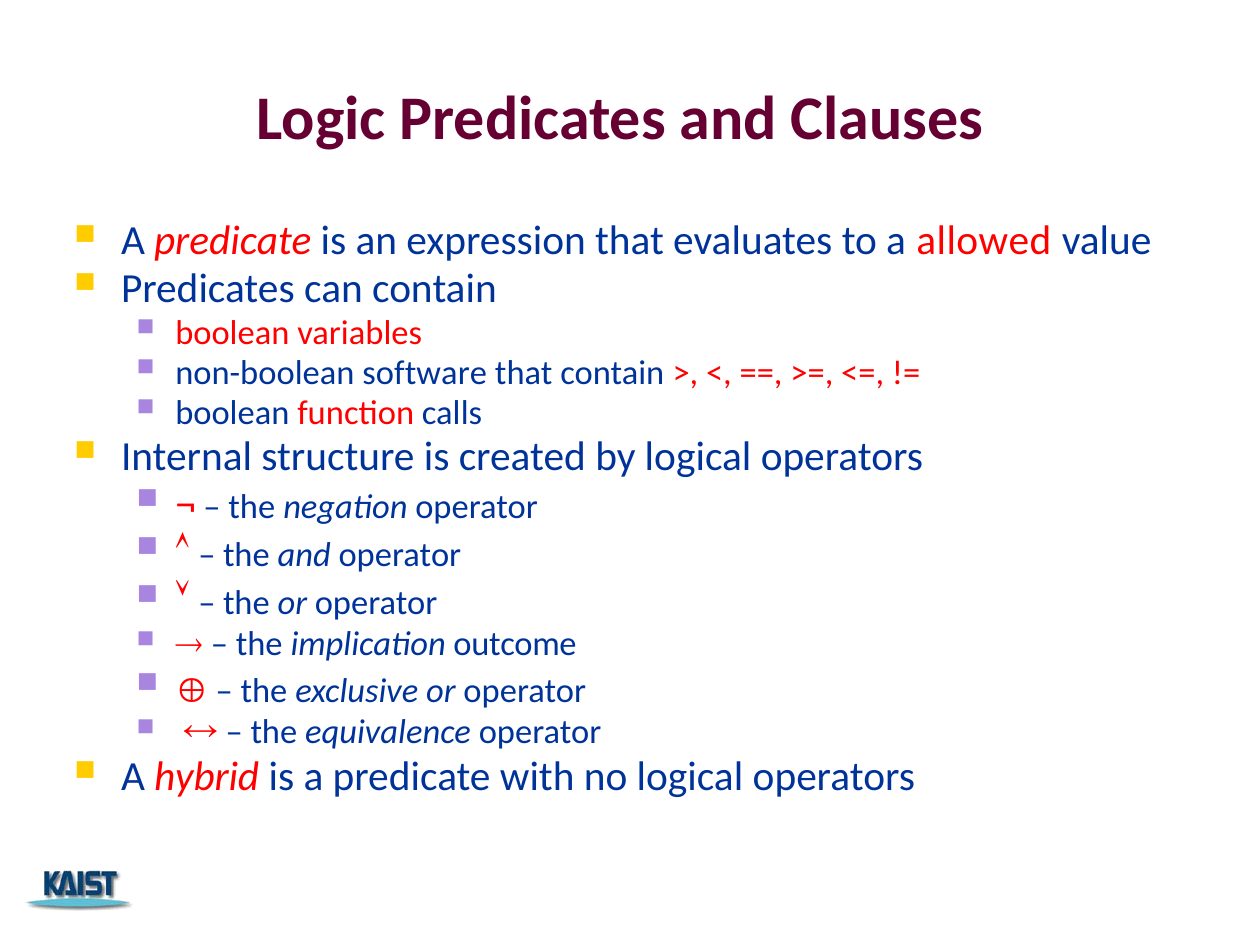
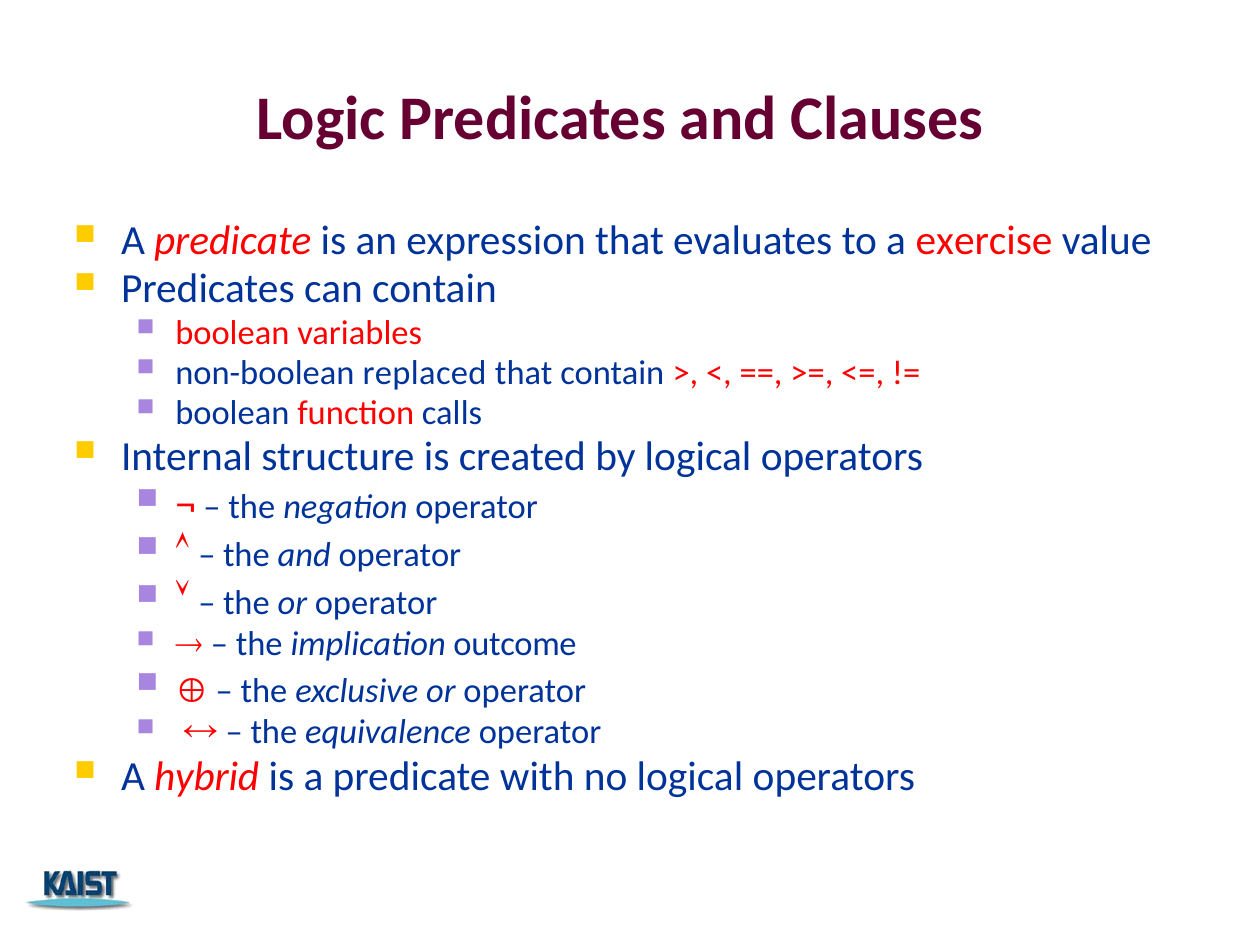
allowed: allowed -> exercise
software: software -> replaced
